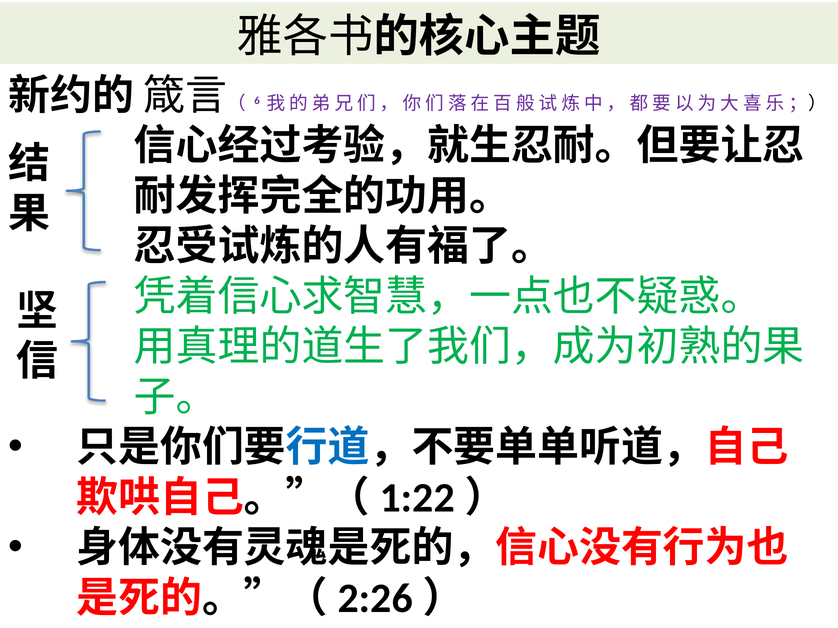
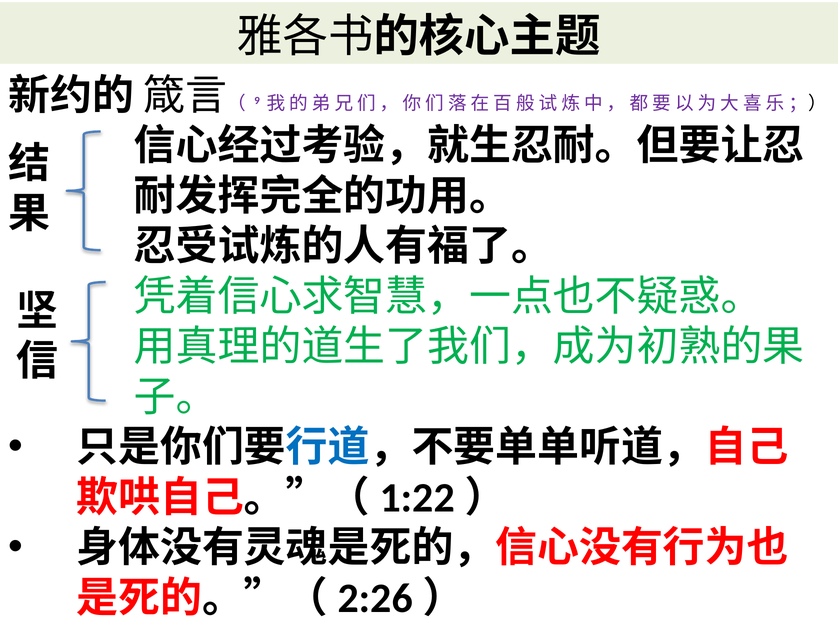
6: 6 -> 9
